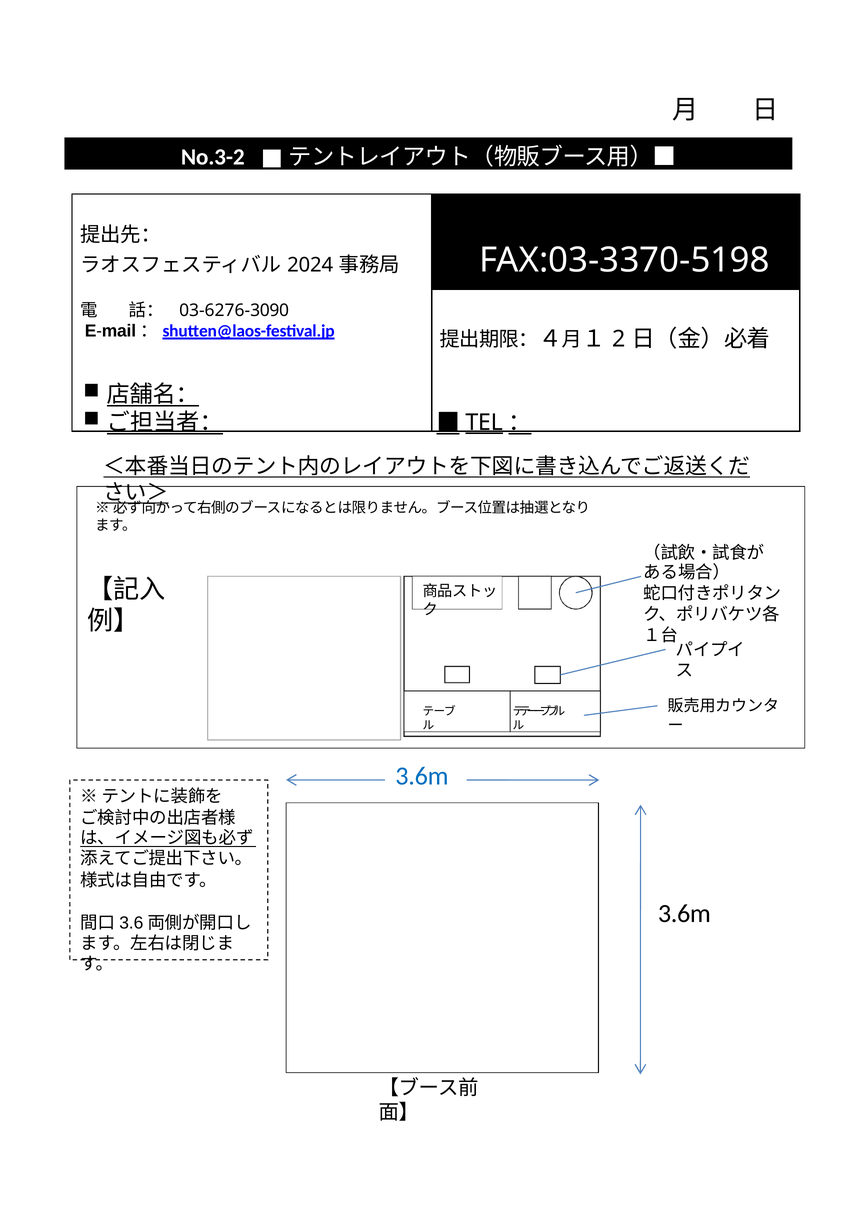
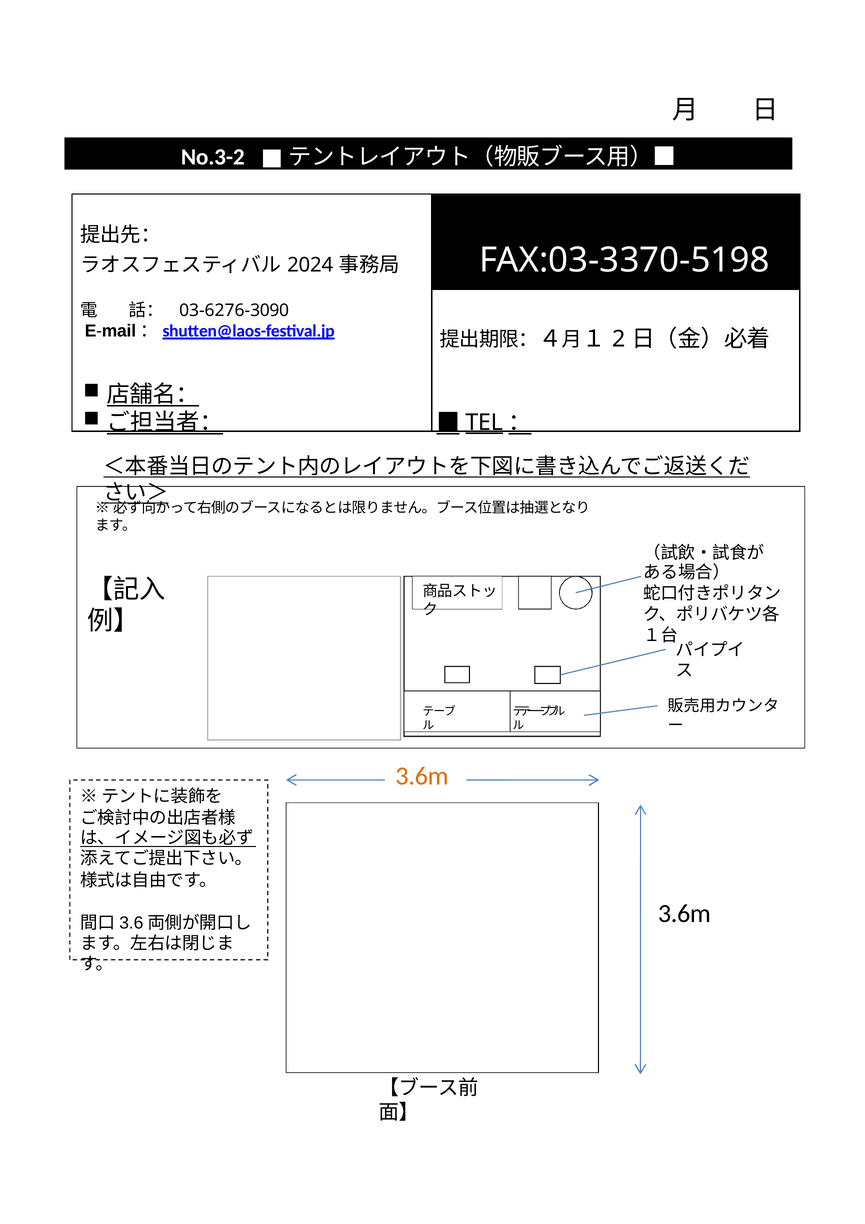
3.6m at (422, 776) colour: blue -> orange
